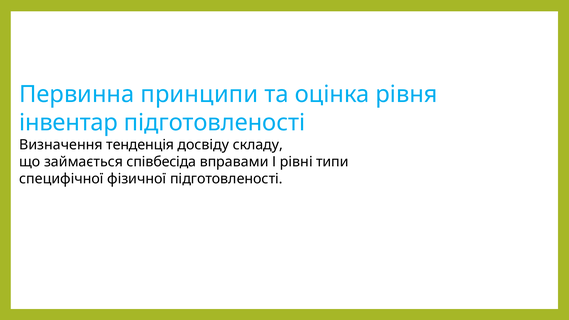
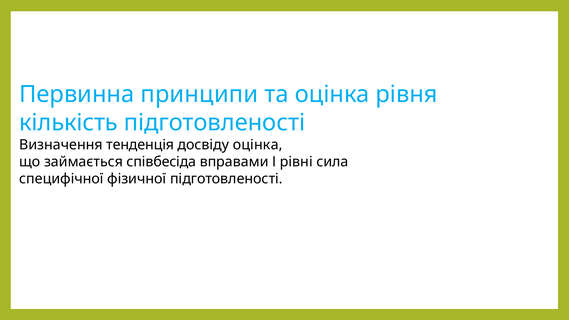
інвентар: інвентар -> кількість
досвіду складу: складу -> оцінка
типи: типи -> сила
